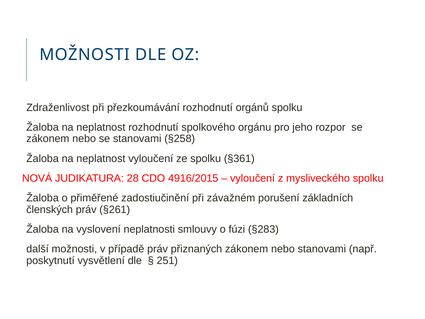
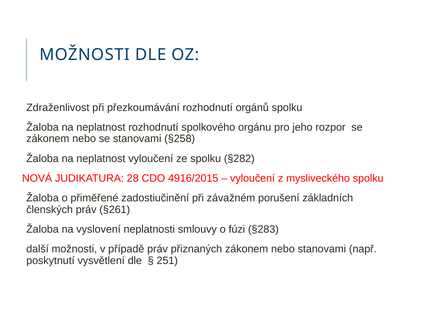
§361: §361 -> §282
